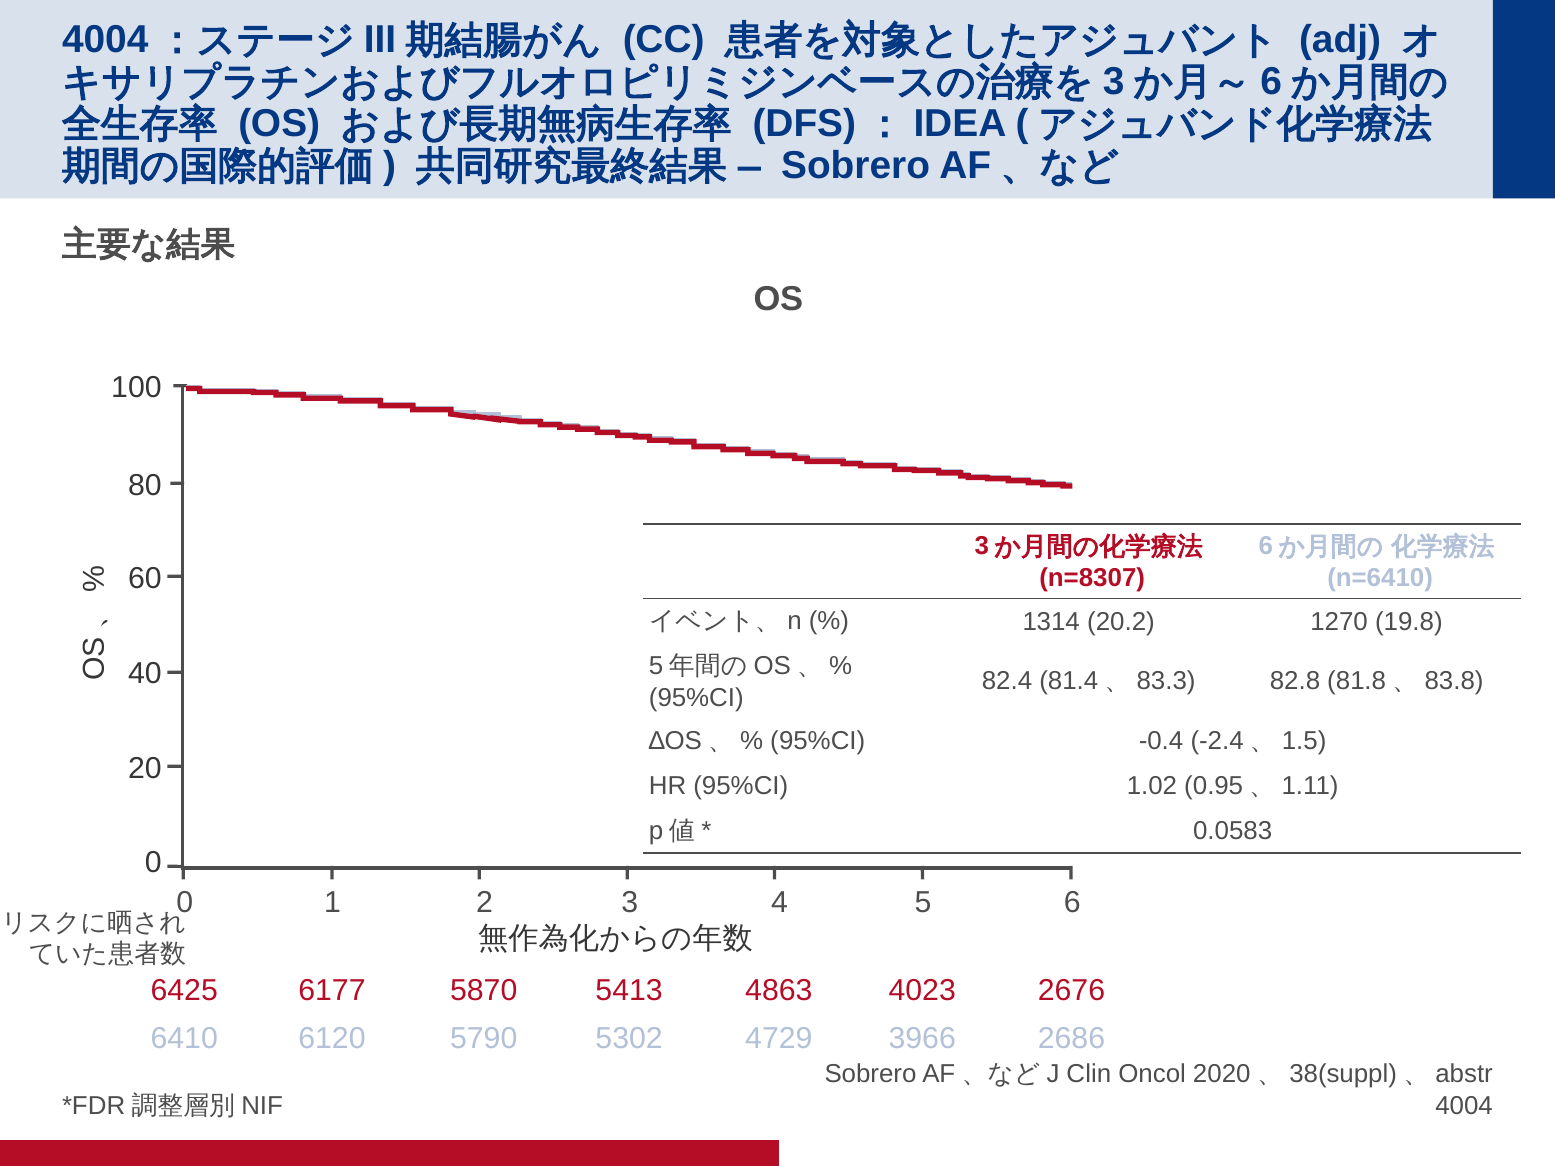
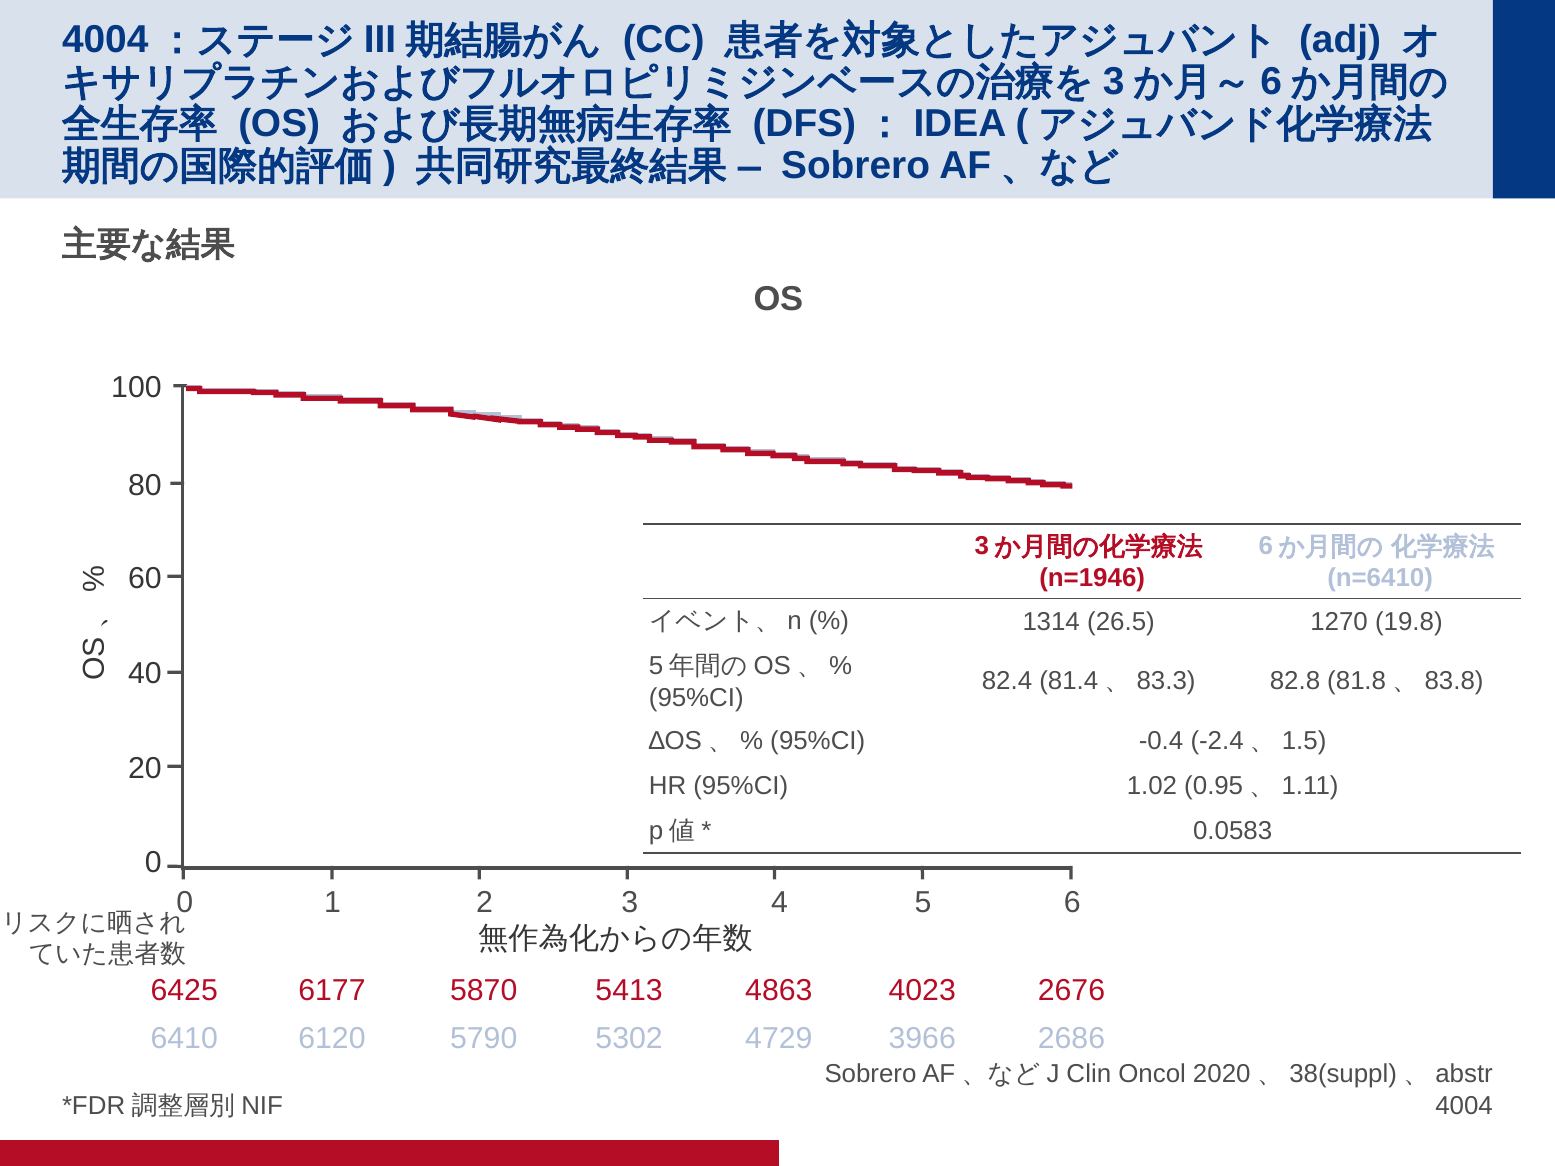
n=8307: n=8307 -> n=1946
20.2: 20.2 -> 26.5
